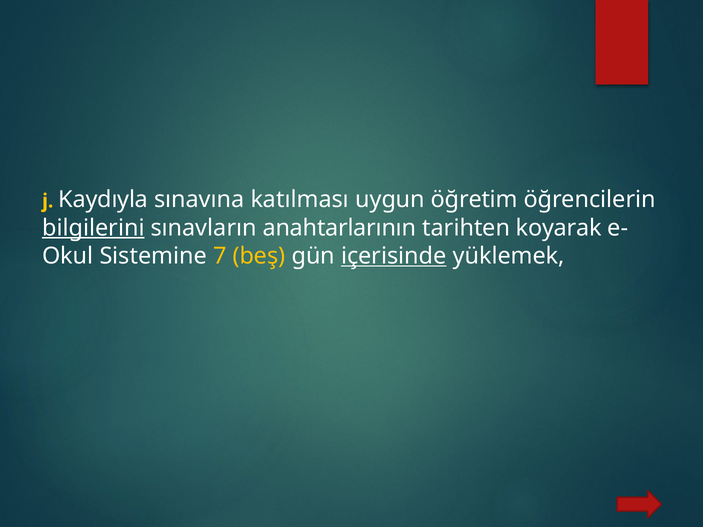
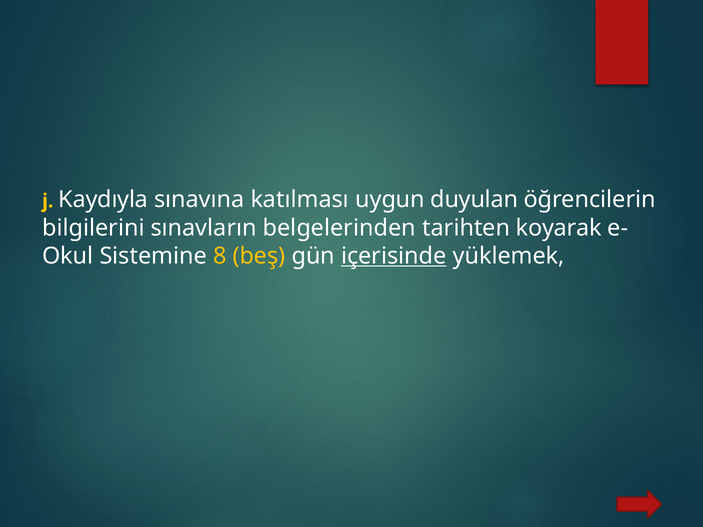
öğretim: öğretim -> duyulan
bilgilerini underline: present -> none
anahtarlarının: anahtarlarının -> belgelerinden
7: 7 -> 8
